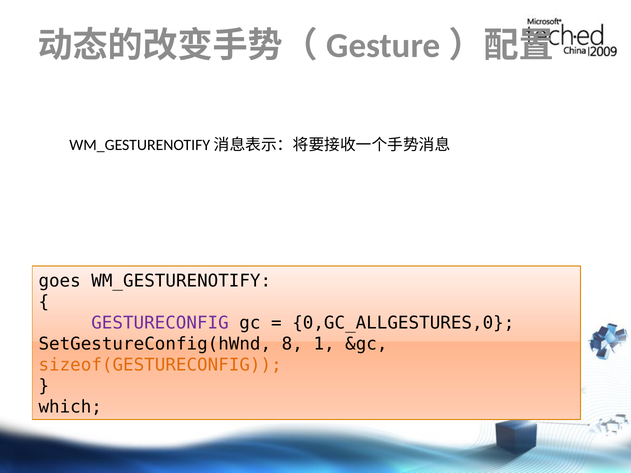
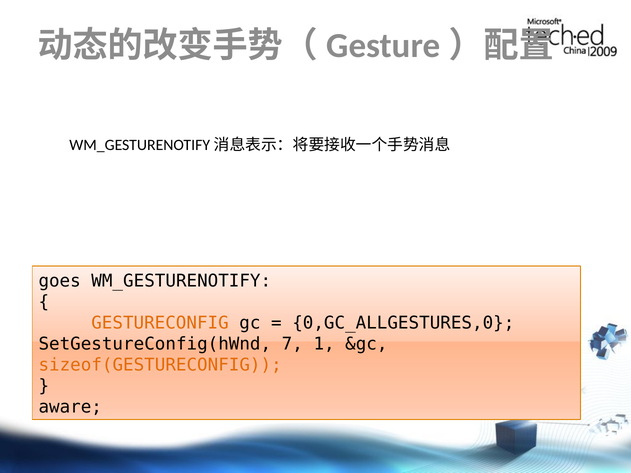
GESTURECONFIG colour: purple -> orange
8: 8 -> 7
which: which -> aware
